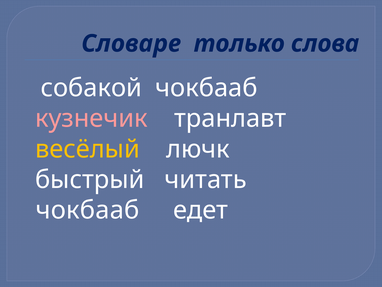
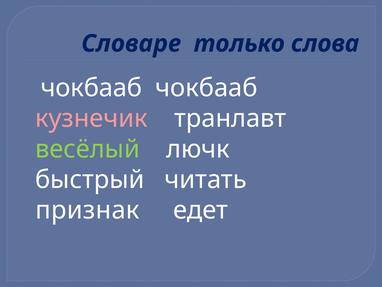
собакой at (91, 88): собакой -> чокбааб
весёлый colour: yellow -> light green
чокбааб at (87, 210): чокбааб -> признак
